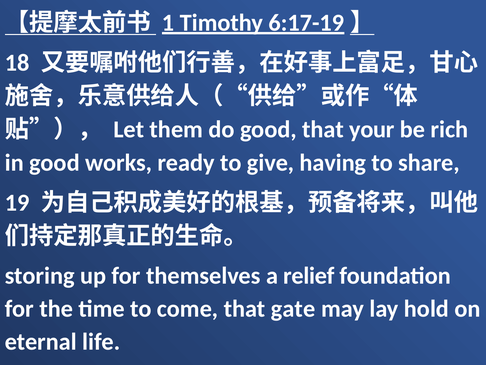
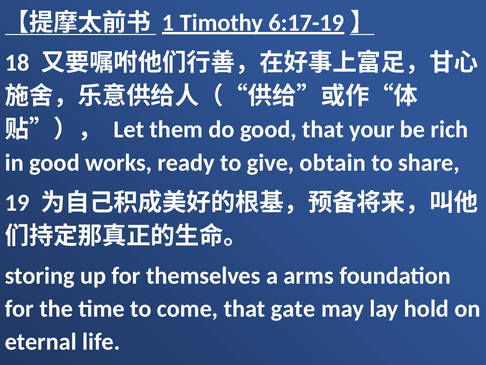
having: having -> obtain
relief: relief -> arms
